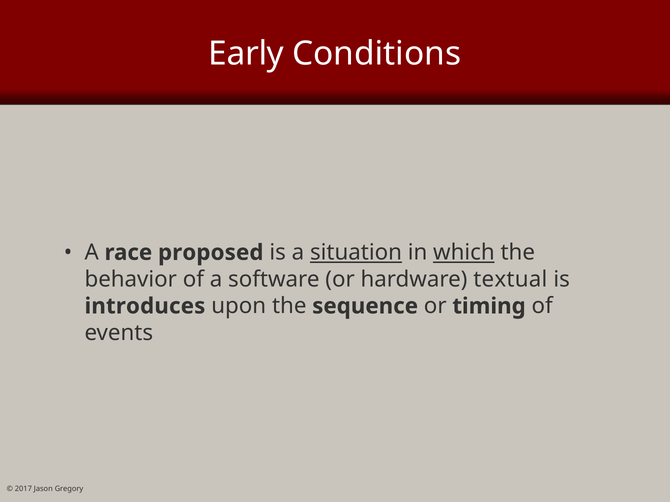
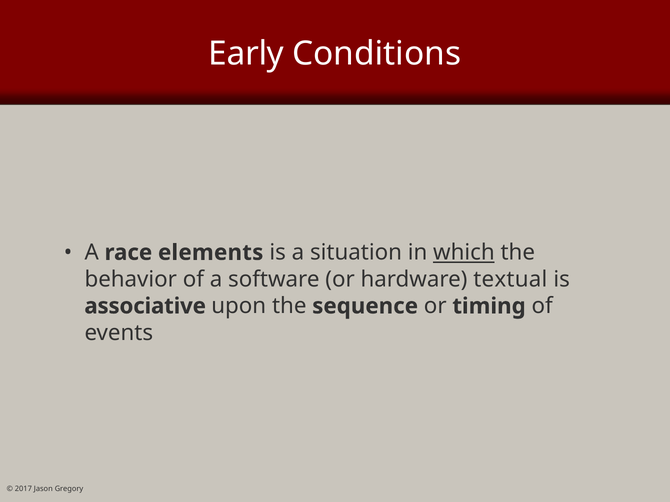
proposed: proposed -> elements
situation underline: present -> none
introduces: introduces -> associative
